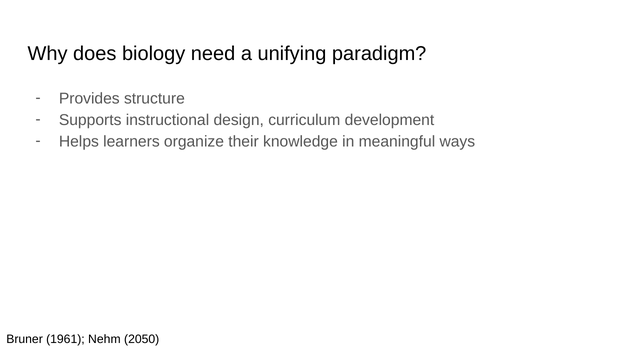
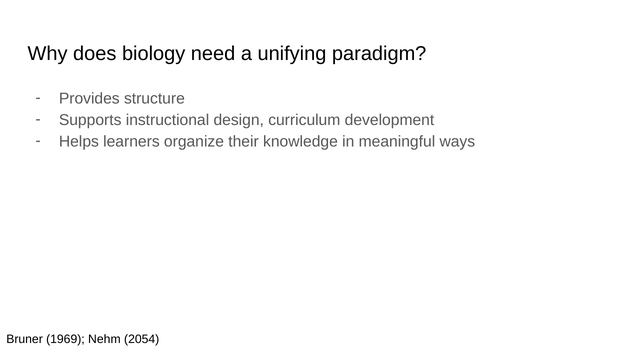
1961: 1961 -> 1969
2050: 2050 -> 2054
